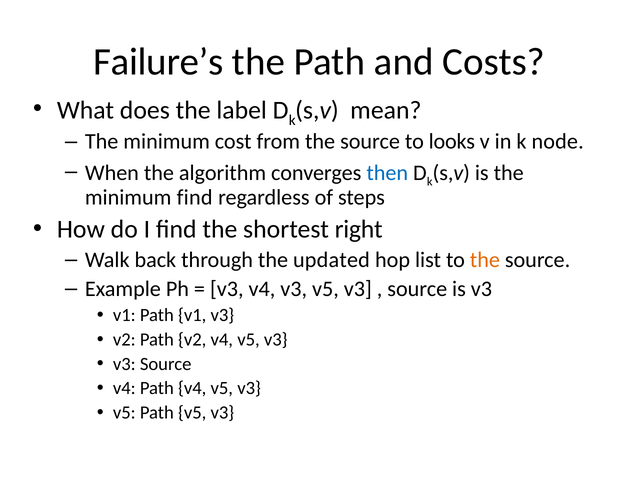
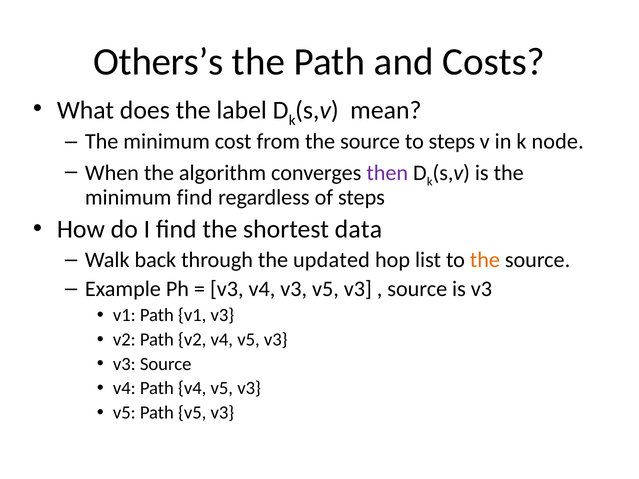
Failure’s: Failure’s -> Others’s
to looks: looks -> steps
then colour: blue -> purple
right: right -> data
